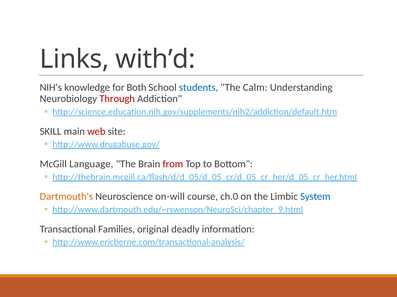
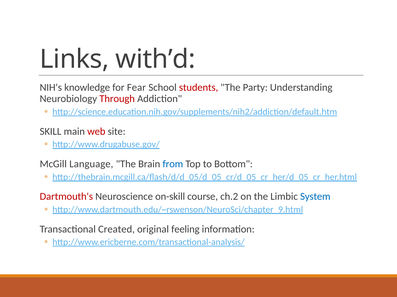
Both: Both -> Fear
students colour: blue -> red
Calm: Calm -> Party
from colour: red -> blue
Dartmouth's colour: orange -> red
on-will: on-will -> on-skill
ch.0: ch.0 -> ch.2
Families: Families -> Created
deadly: deadly -> feeling
